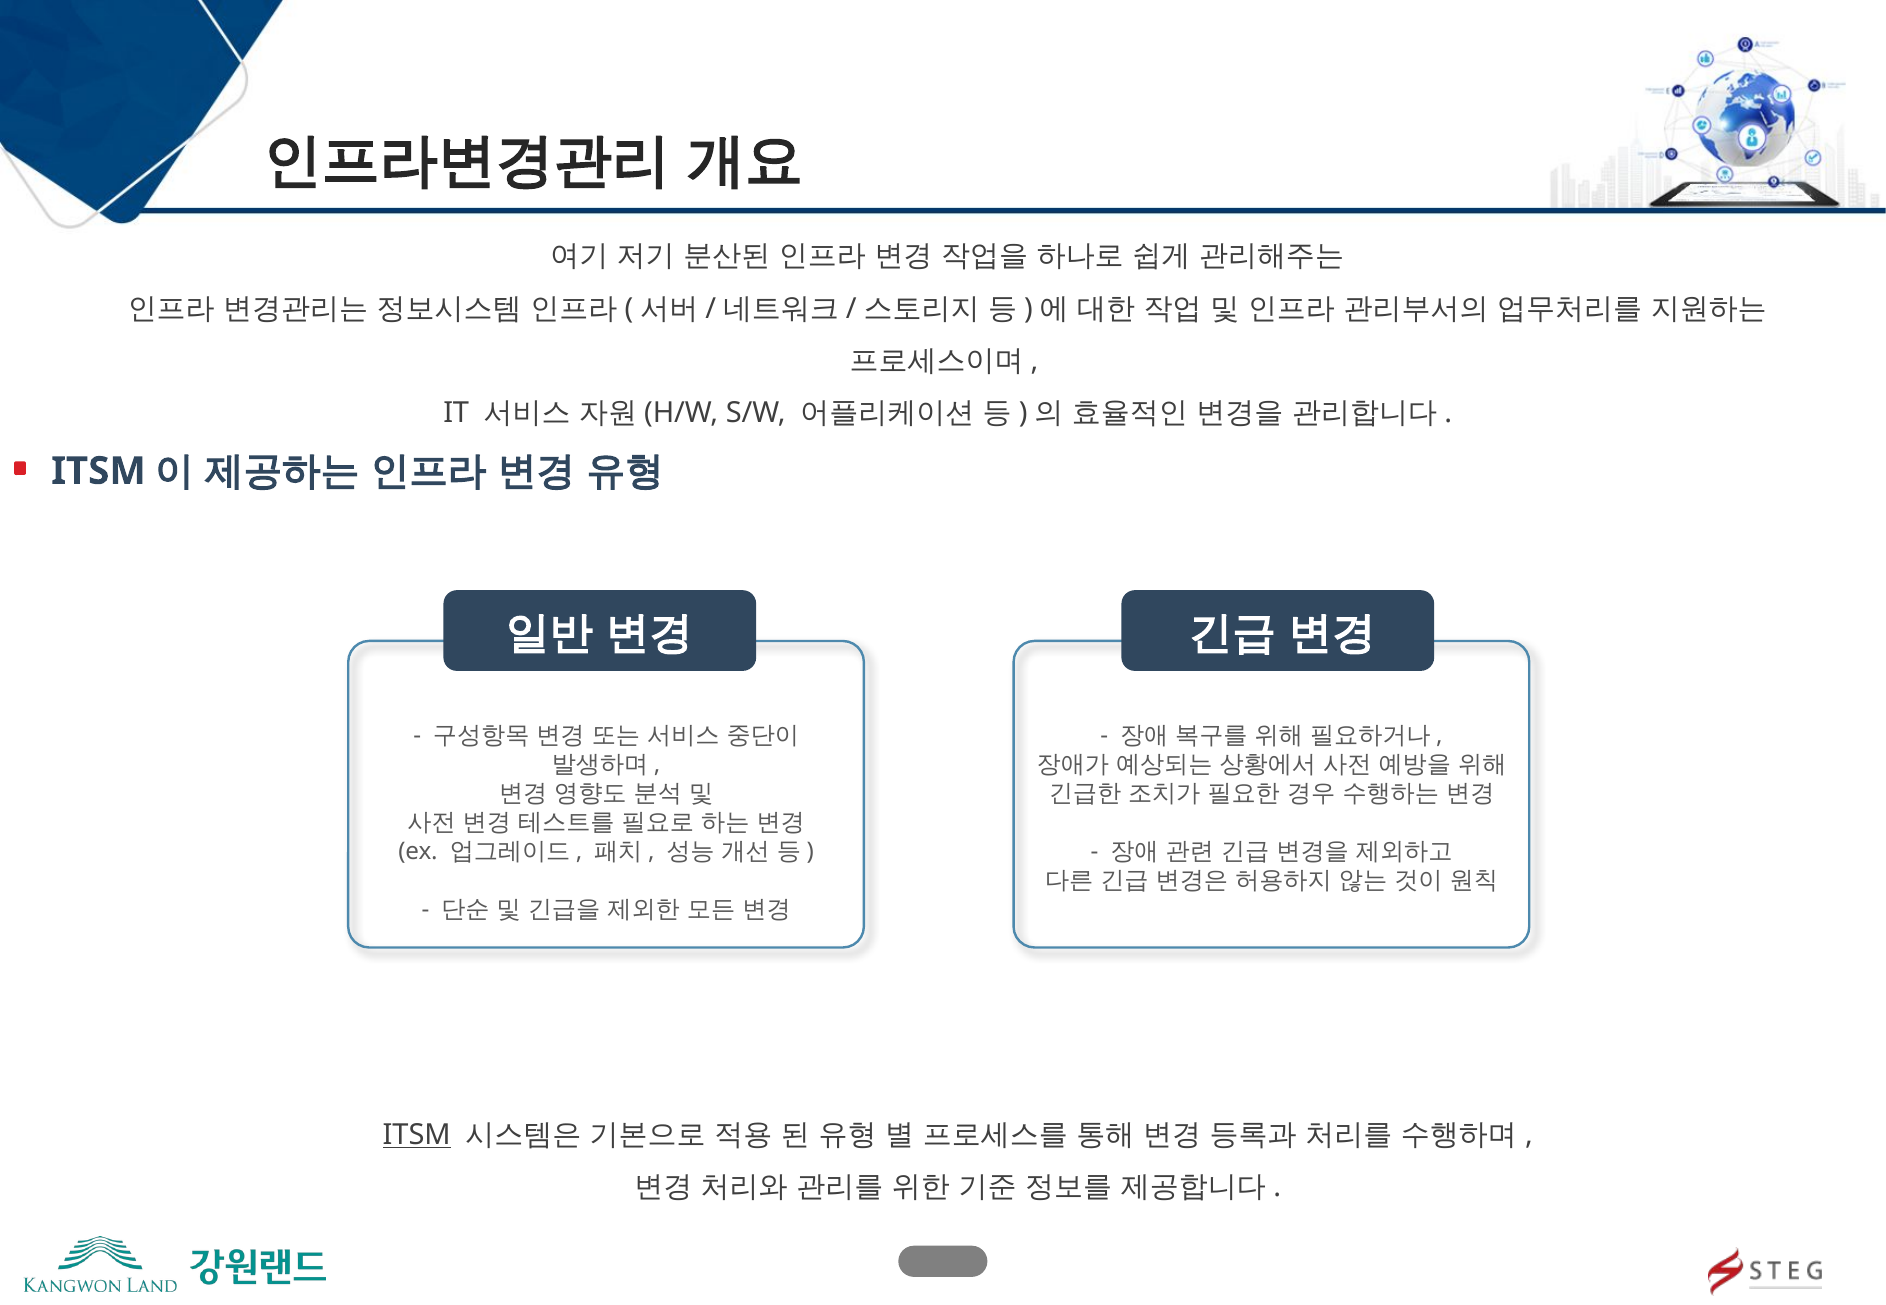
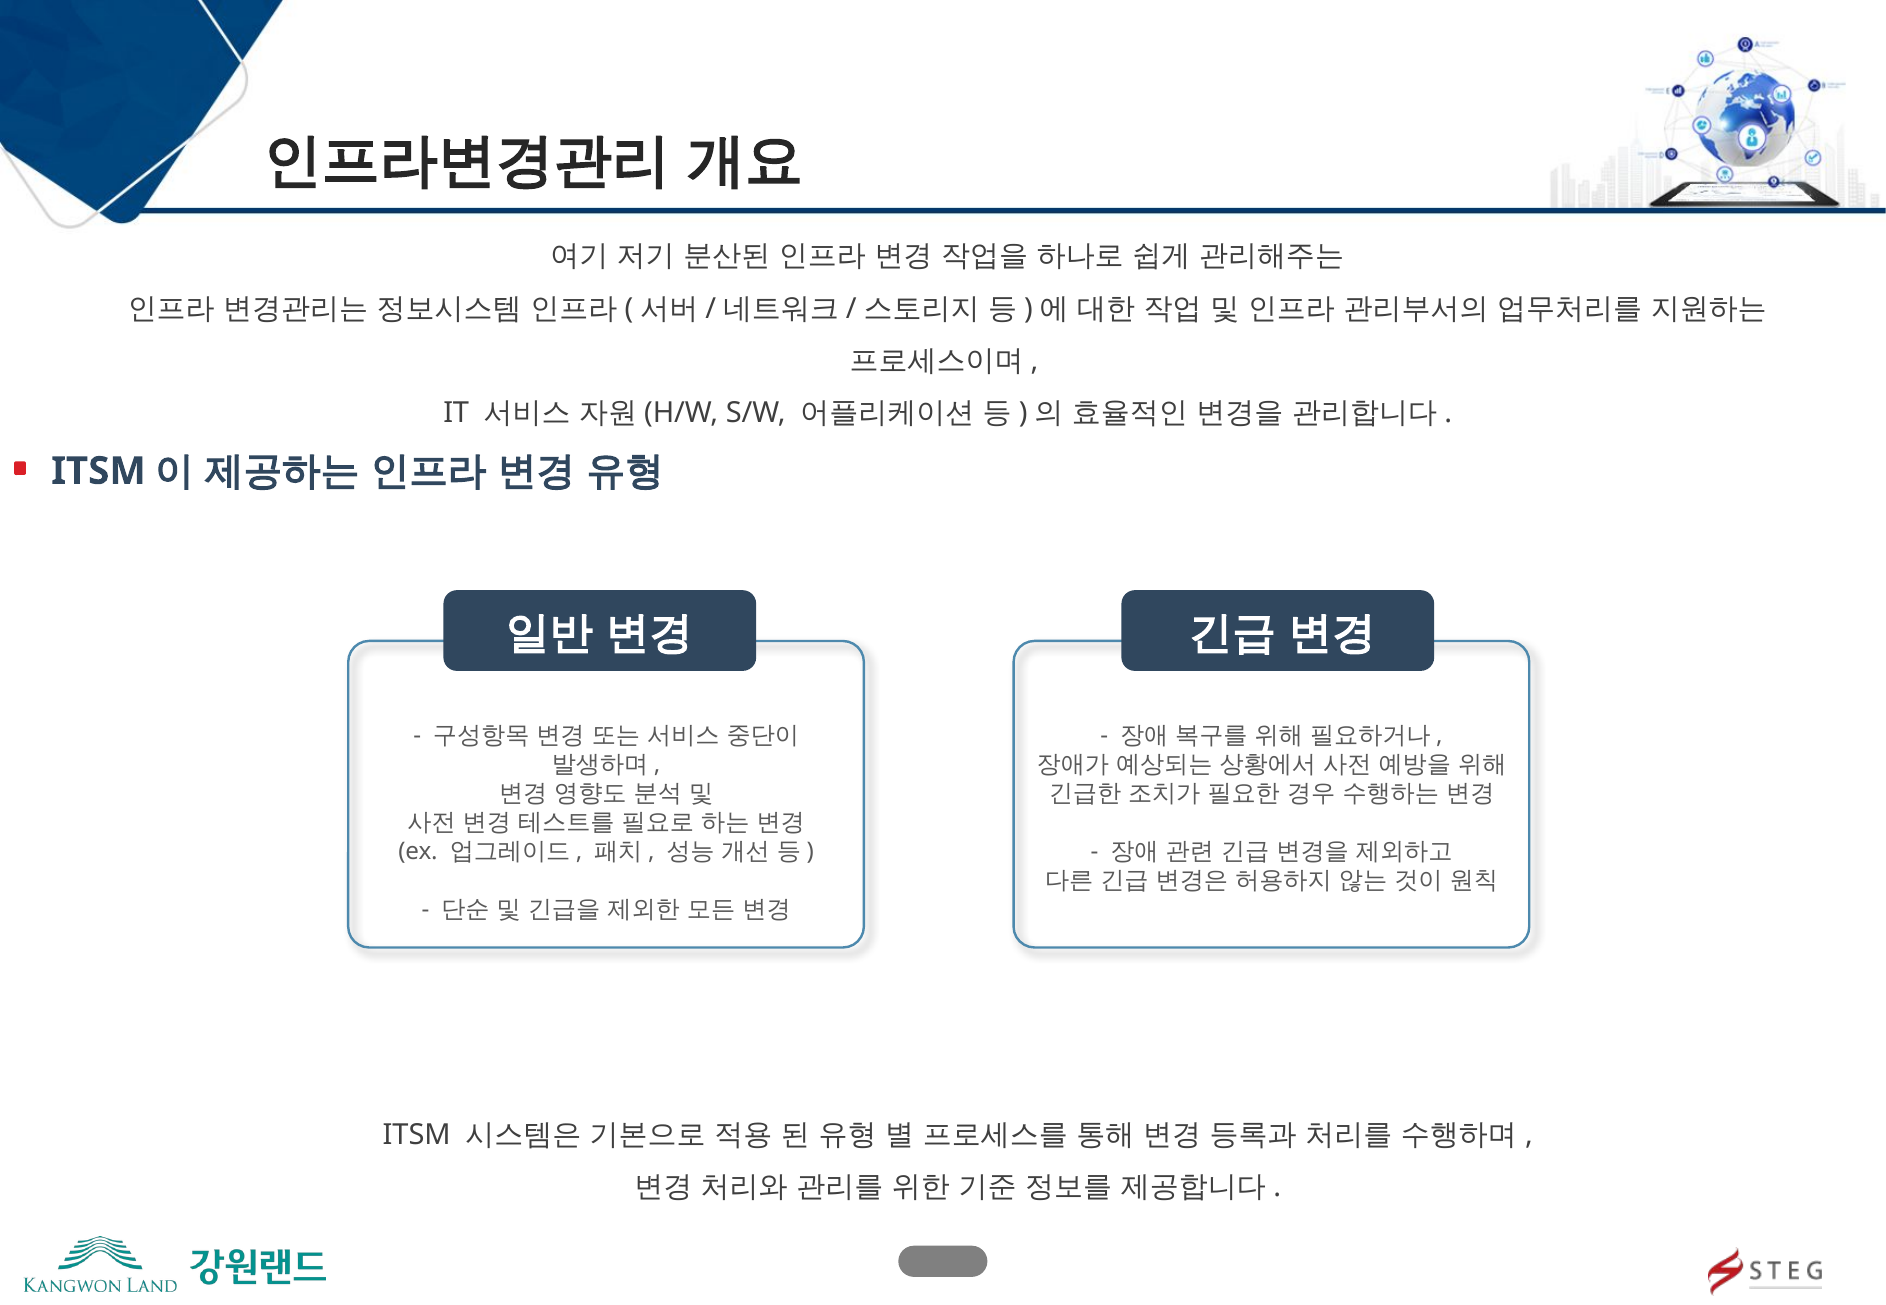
ITSM at (417, 1136) underline: present -> none
